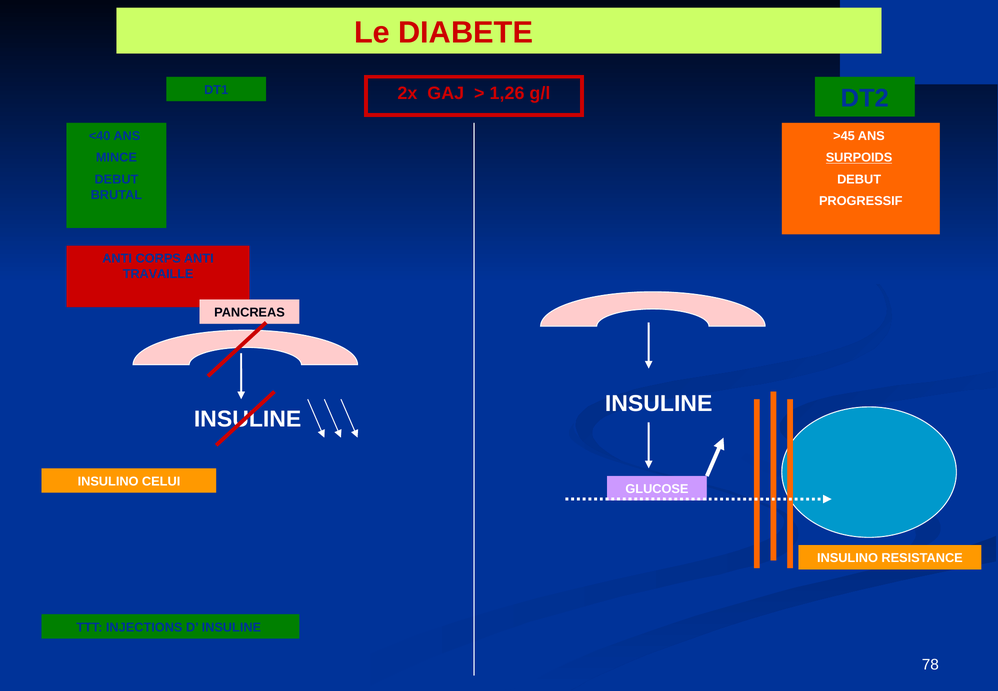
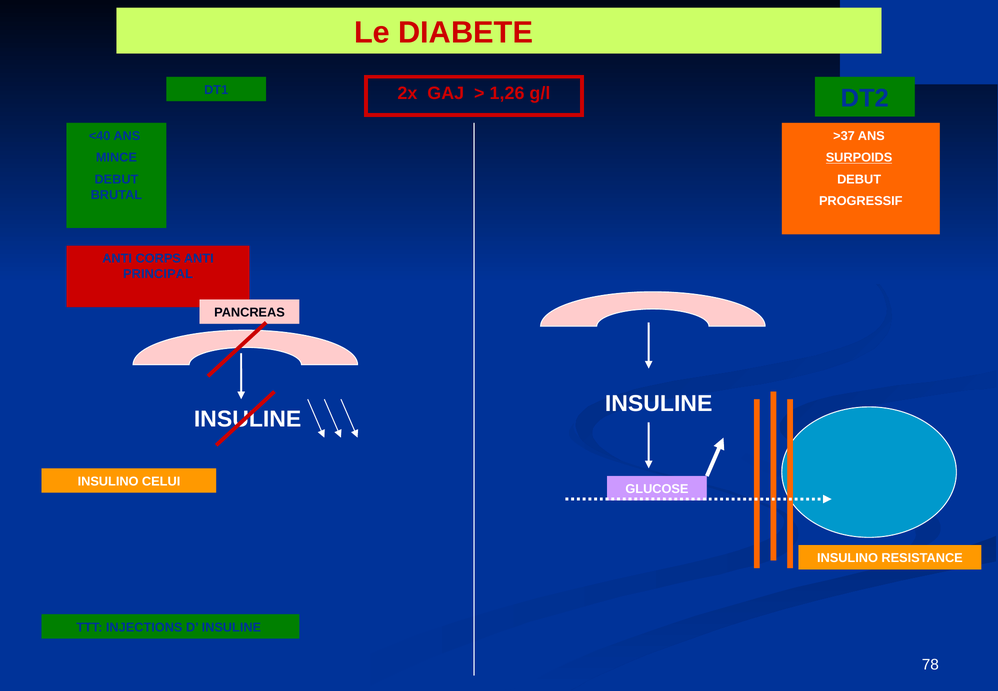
>45: >45 -> >37
TRAVAILLE: TRAVAILLE -> PRINCIPAL
